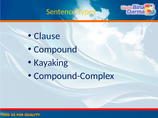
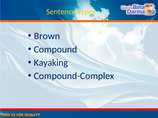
Clause: Clause -> Brown
